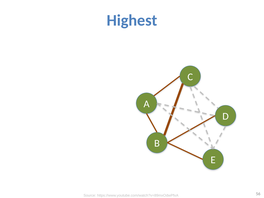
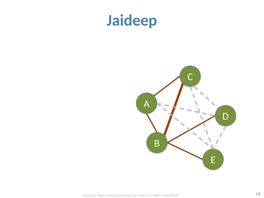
Highest: Highest -> Jaideep
